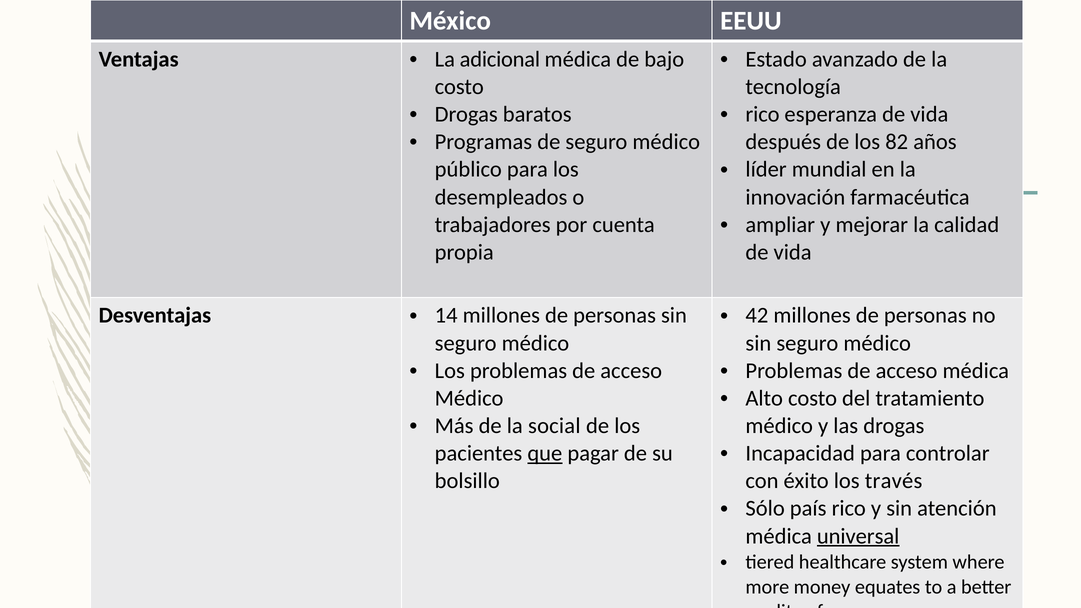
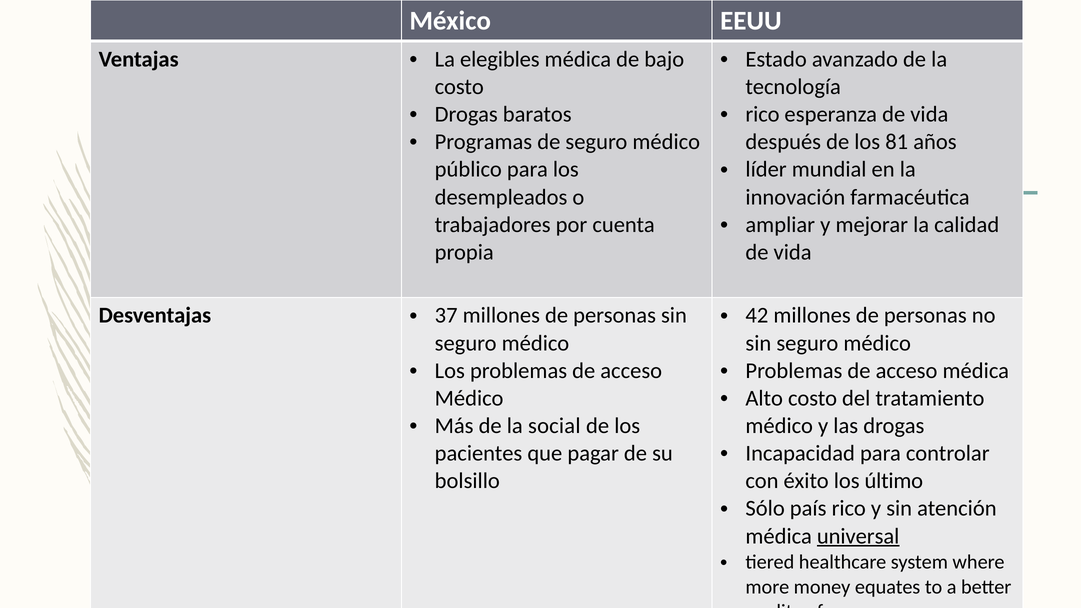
adicional: adicional -> elegibles
82: 82 -> 81
14: 14 -> 37
que underline: present -> none
través: través -> último
